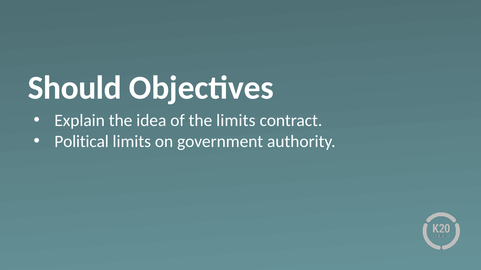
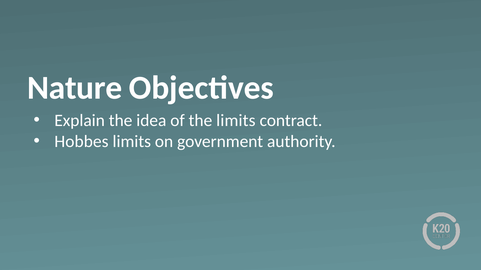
Should: Should -> Nature
Political: Political -> Hobbes
